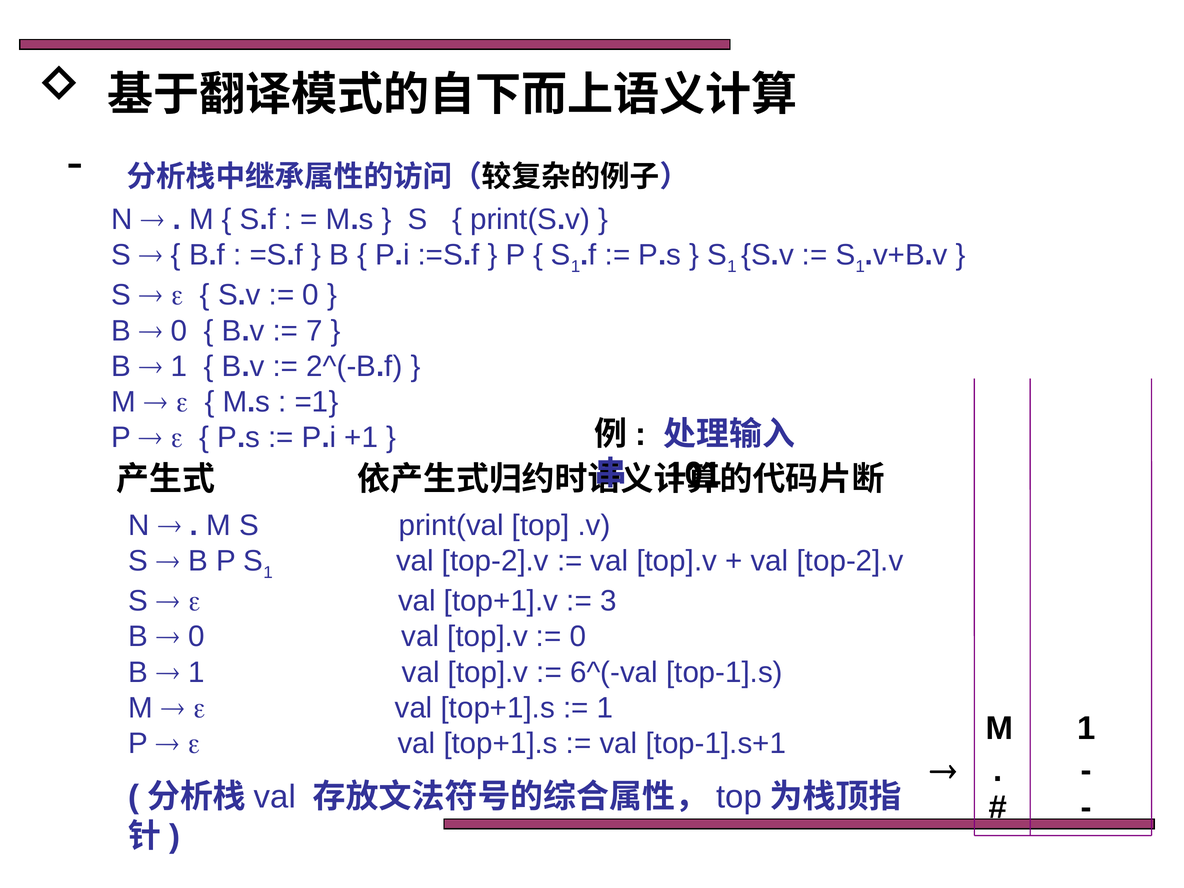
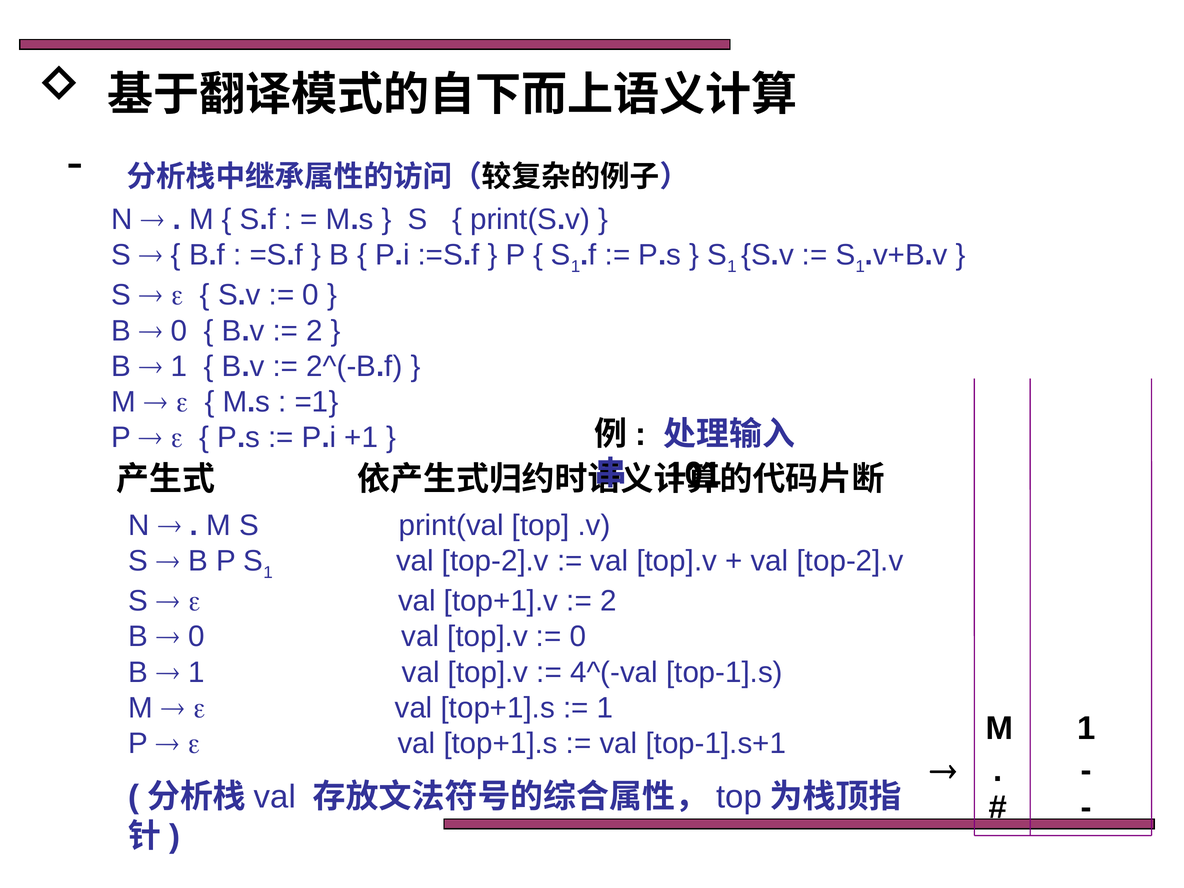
7 at (314, 331): 7 -> 2
3 at (608, 601): 3 -> 2
6^(-val: 6^(-val -> 4^(-val
